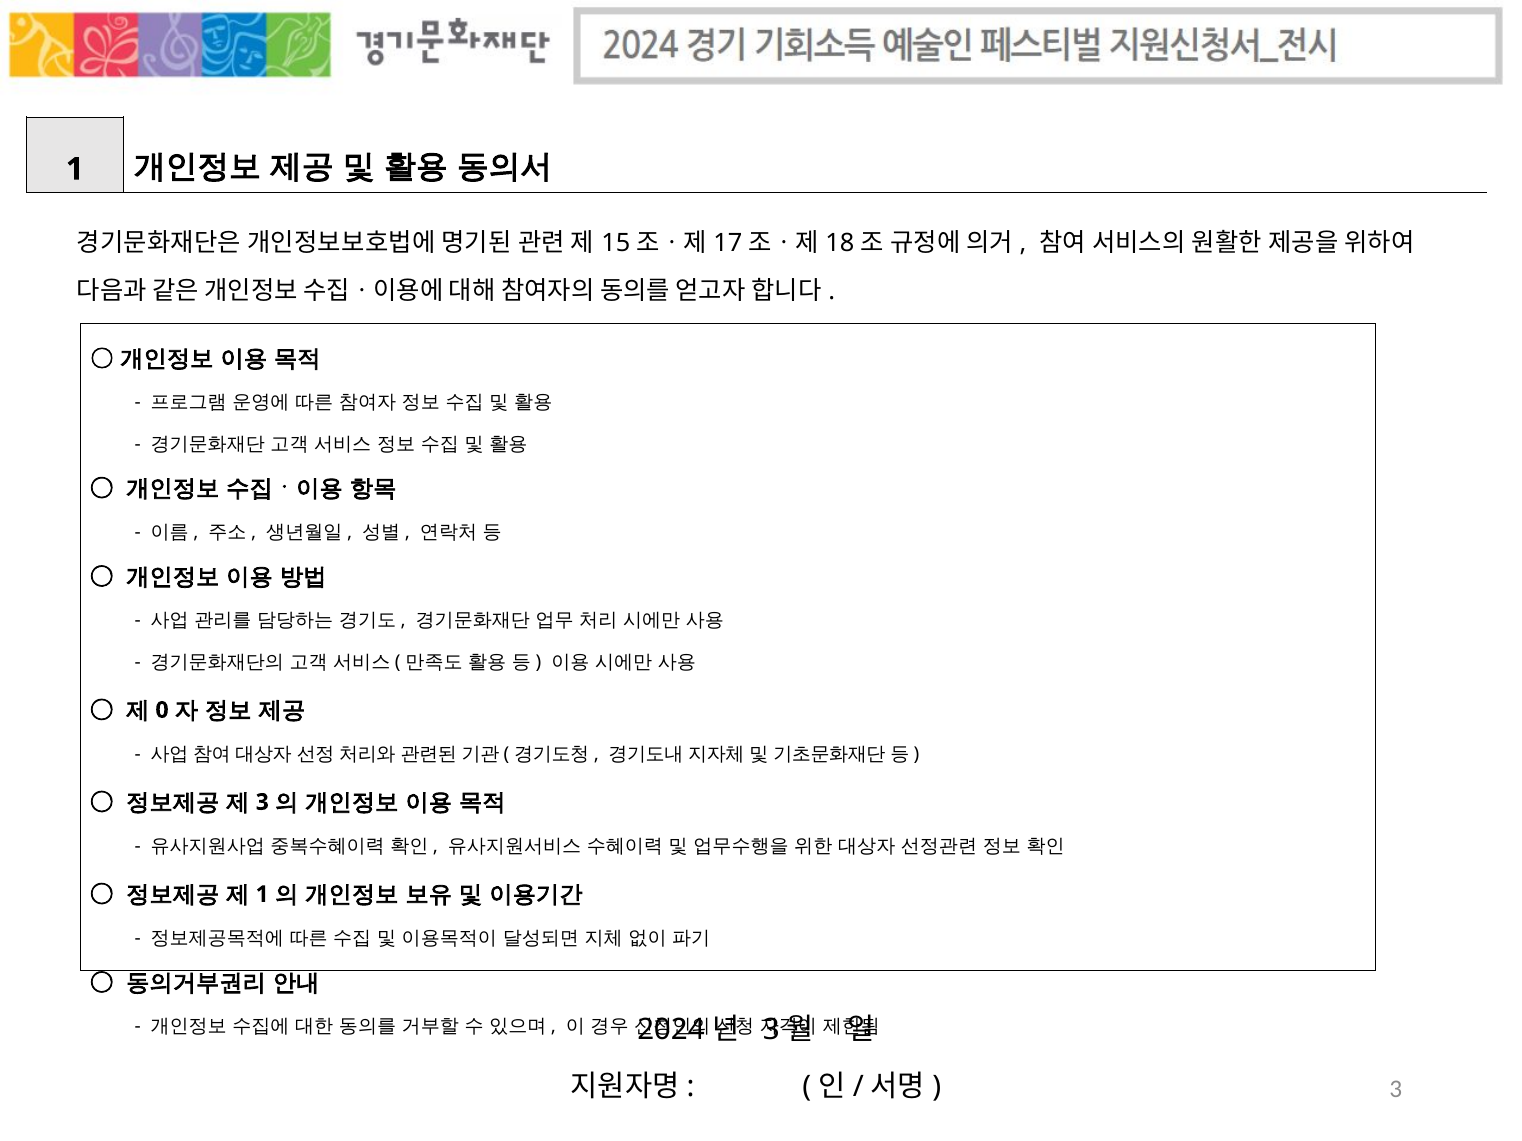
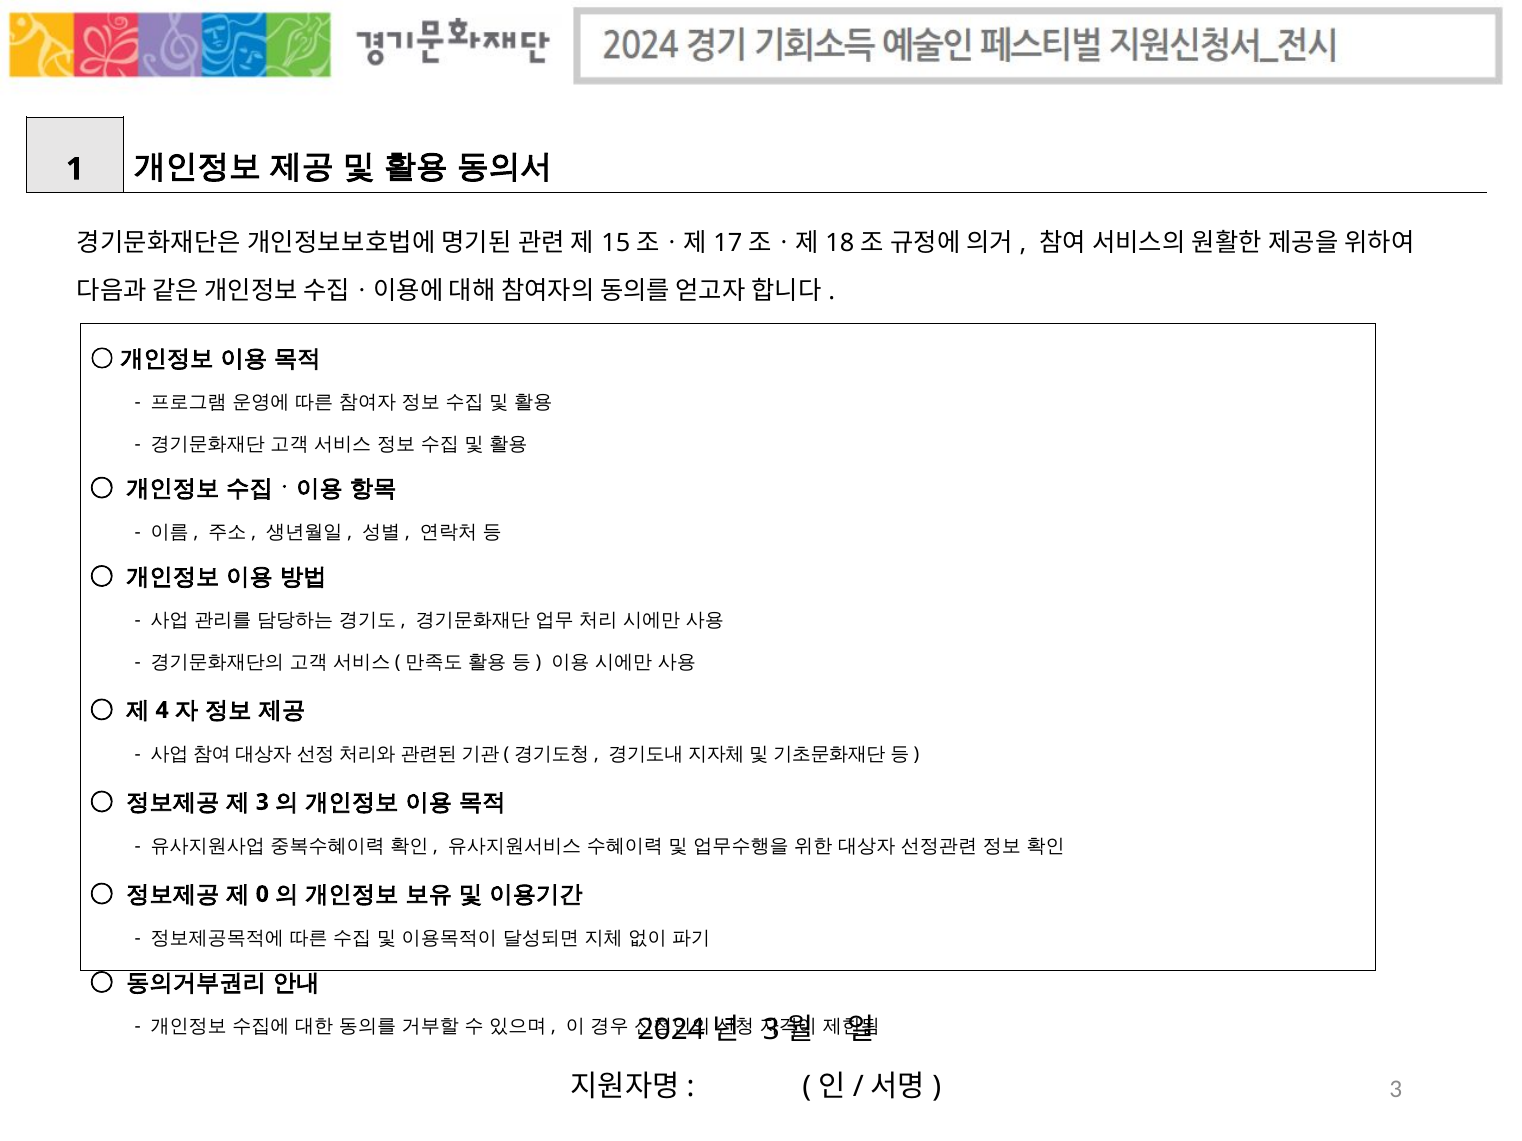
0: 0 -> 4
1 at (262, 895): 1 -> 0
